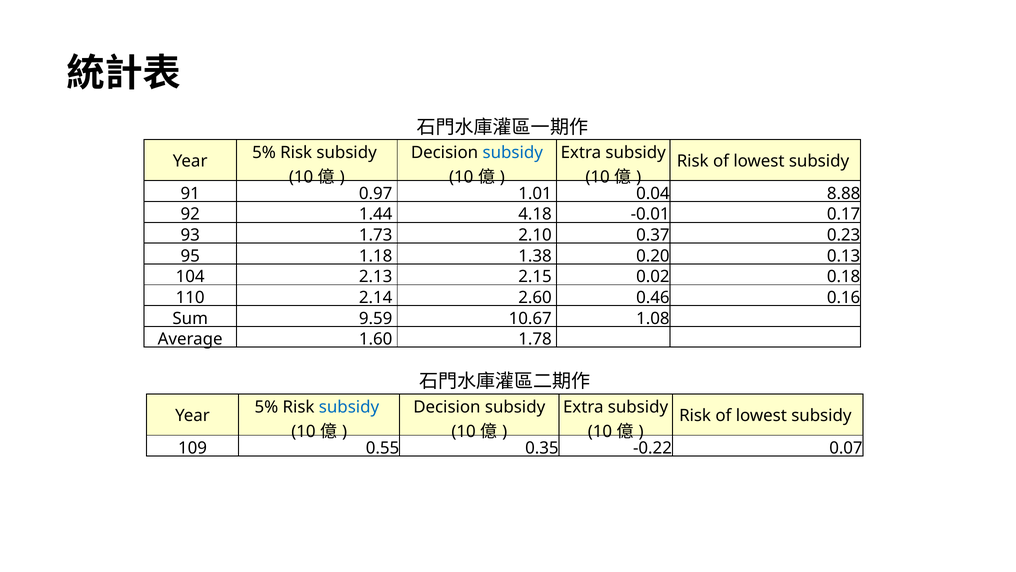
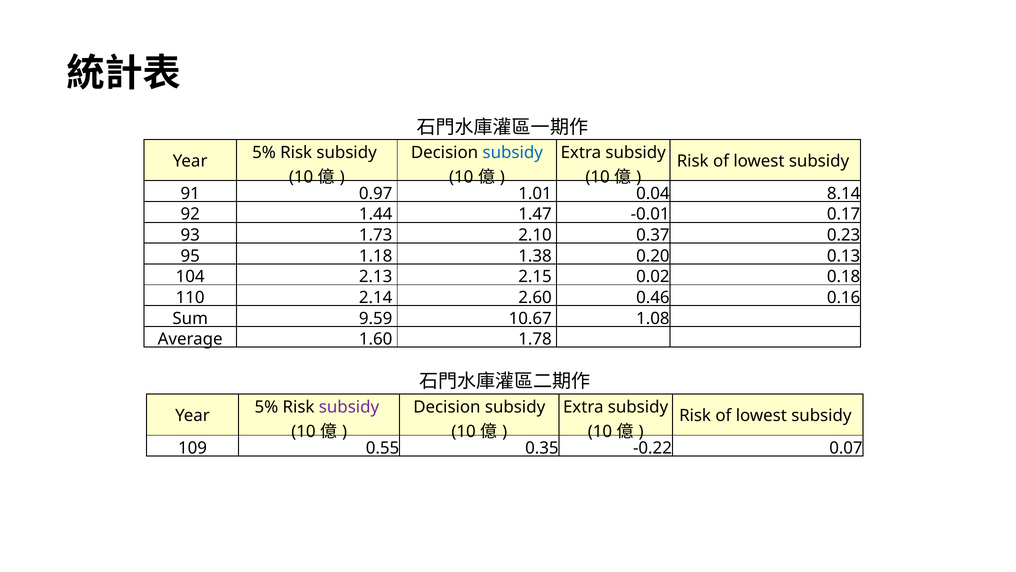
8.88: 8.88 -> 8.14
4.18: 4.18 -> 1.47
subsidy at (349, 407) colour: blue -> purple
